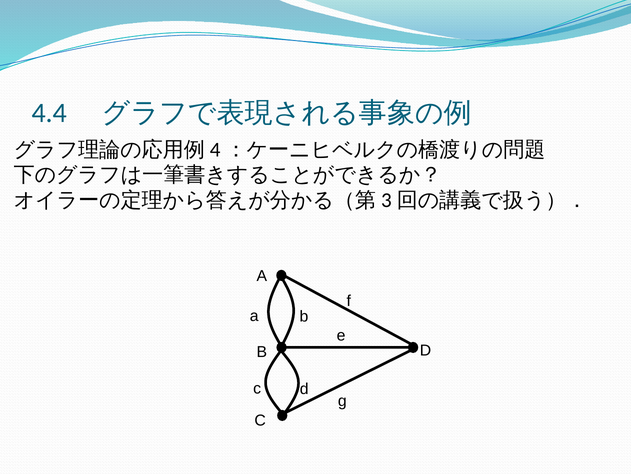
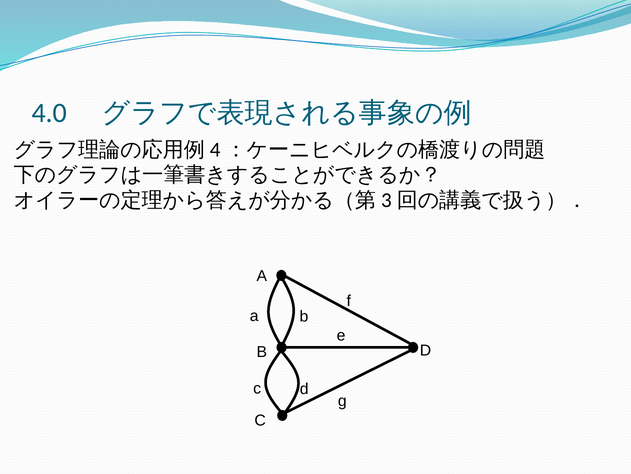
4.4: 4.4 -> 4.0
